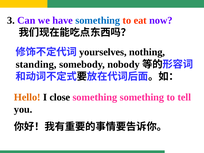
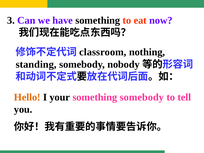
something at (98, 20) colour: blue -> black
yourselves: yourselves -> classroom
close: close -> your
something something: something -> somebody
